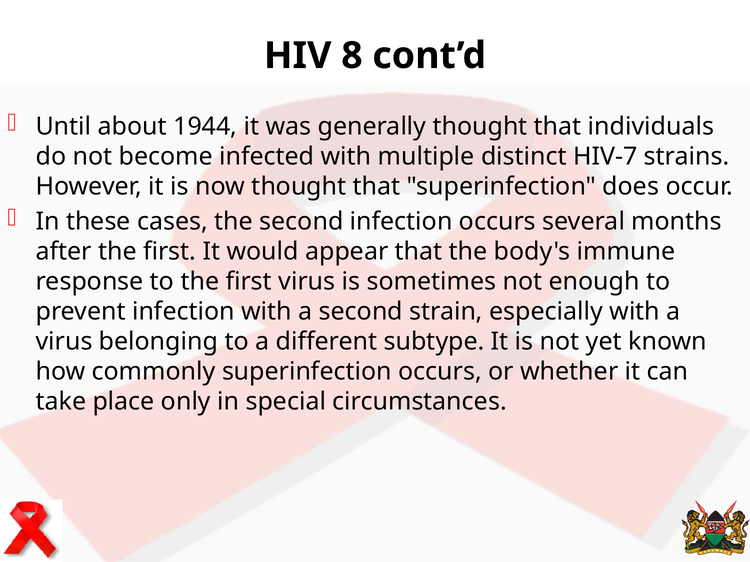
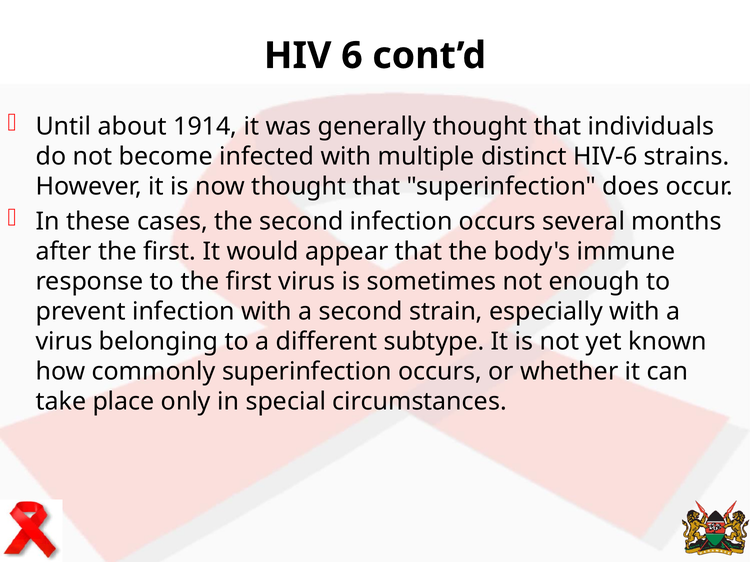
8: 8 -> 6
1944: 1944 -> 1914
HIV-7: HIV-7 -> HIV-6
